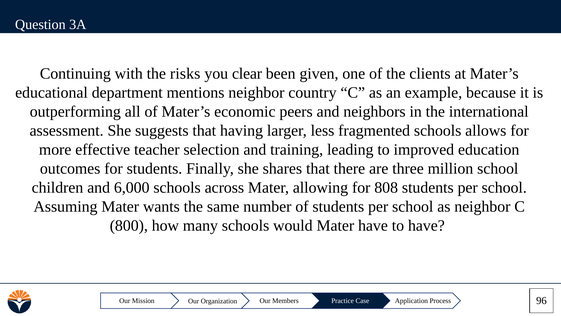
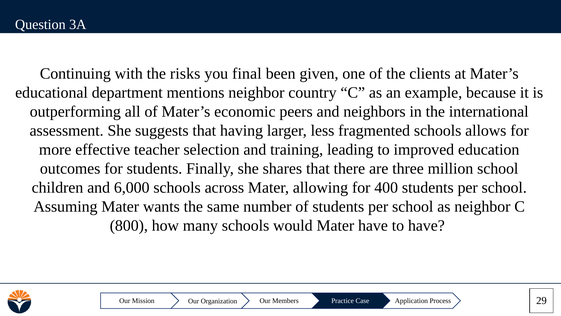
clear: clear -> final
808: 808 -> 400
96: 96 -> 29
